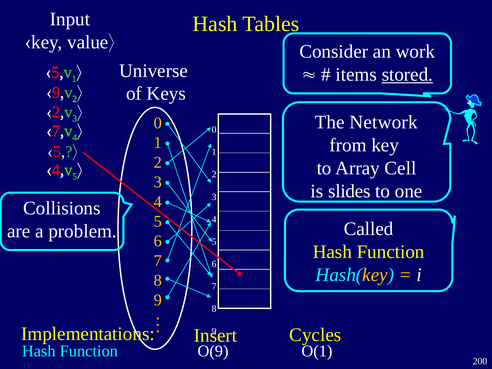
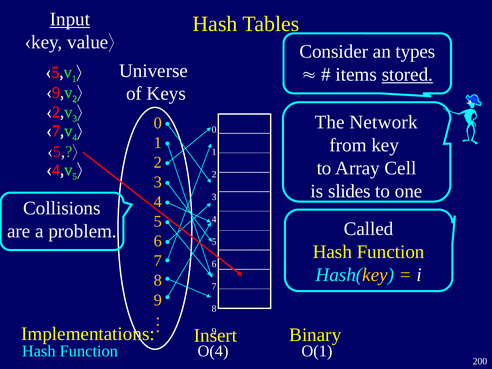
Input underline: none -> present
work: work -> types
Cycles: Cycles -> Binary
O(9: O(9 -> O(4
